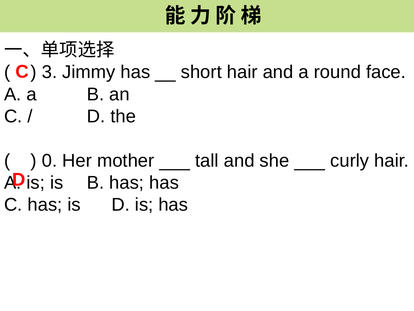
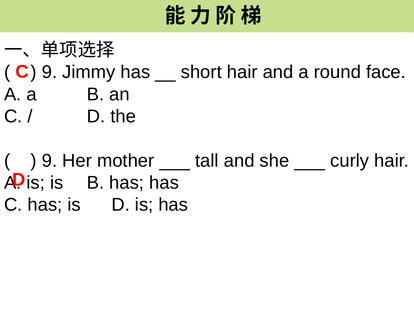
3 at (49, 72): 3 -> 9
0 at (49, 160): 0 -> 9
